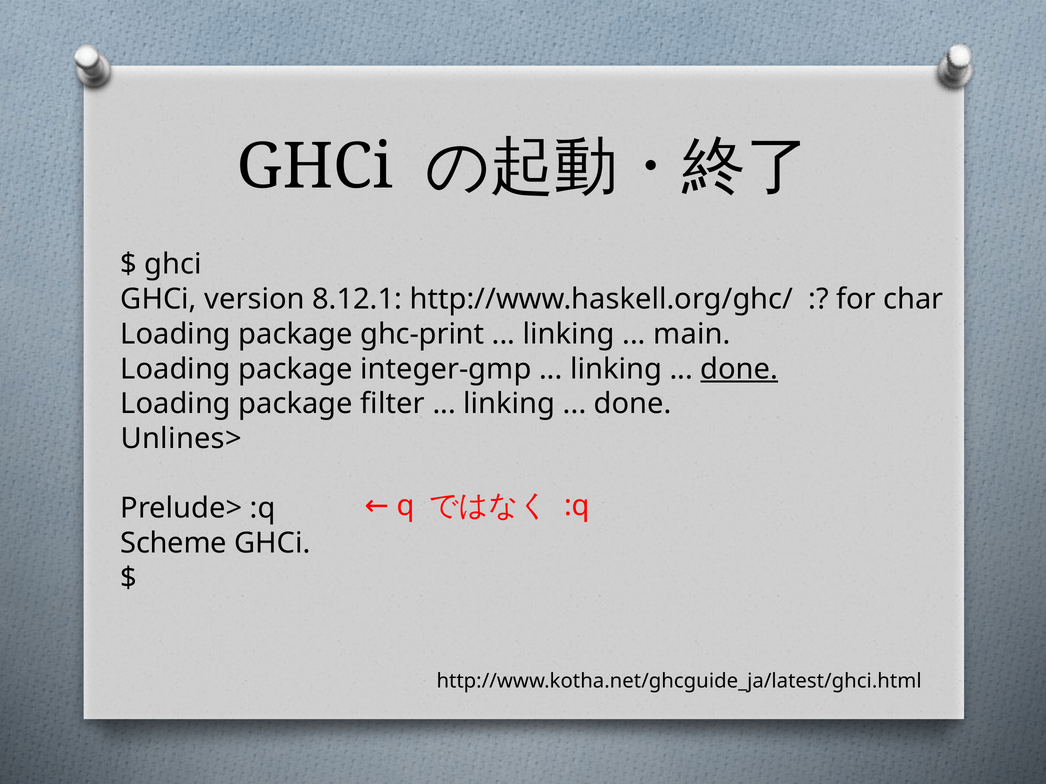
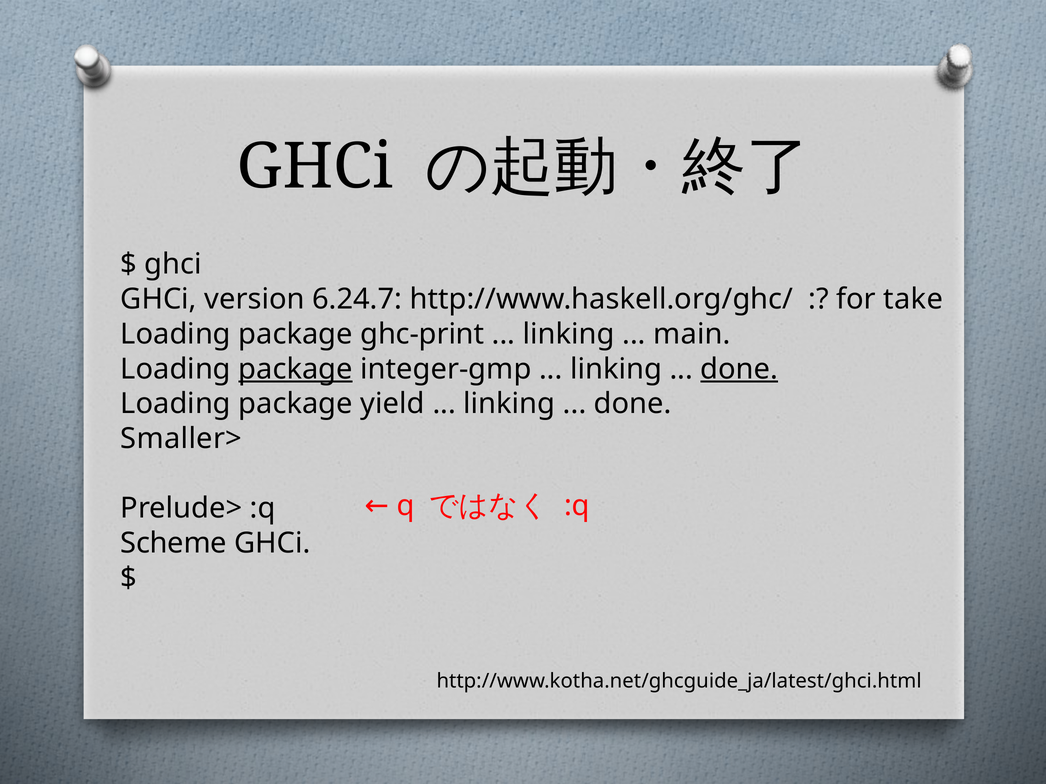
8.12.1: 8.12.1 -> 6.24.7
char: char -> take
package at (296, 369) underline: none -> present
filter: filter -> yield
Unlines>: Unlines> -> Smaller>
